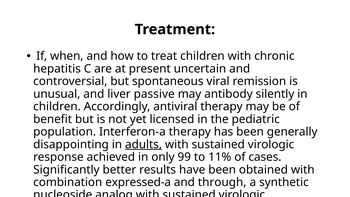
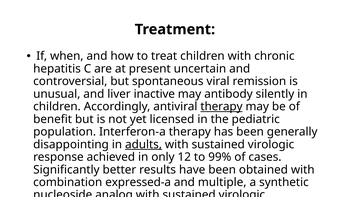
passive: passive -> inactive
therapy at (221, 107) underline: none -> present
99: 99 -> 12
11%: 11% -> 99%
through: through -> multiple
